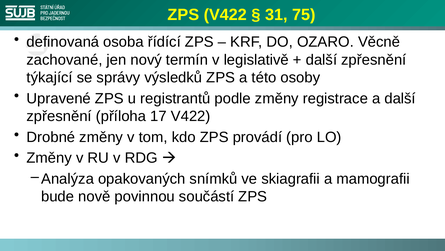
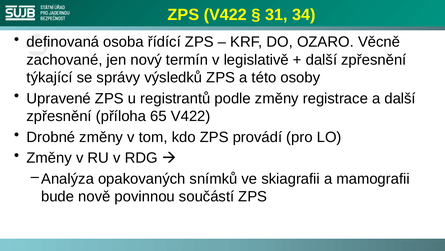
75: 75 -> 34
17: 17 -> 65
